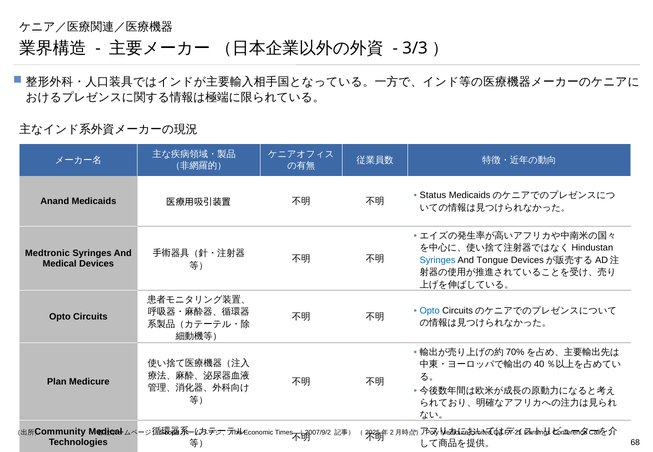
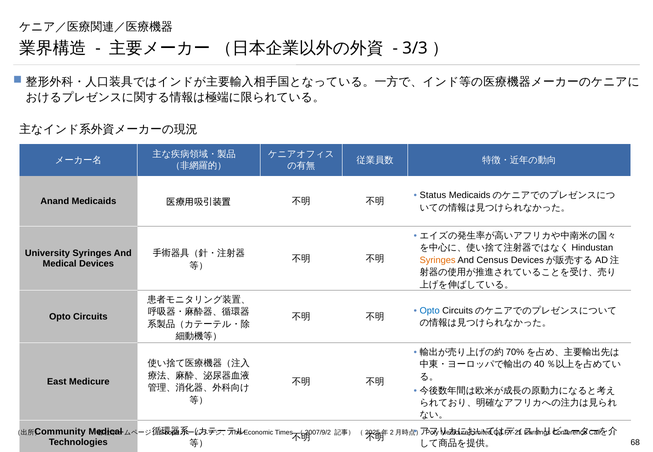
Medtronic: Medtronic -> University
Syringes at (438, 260) colour: blue -> orange
Tongue: Tongue -> Census
Plan: Plan -> East
